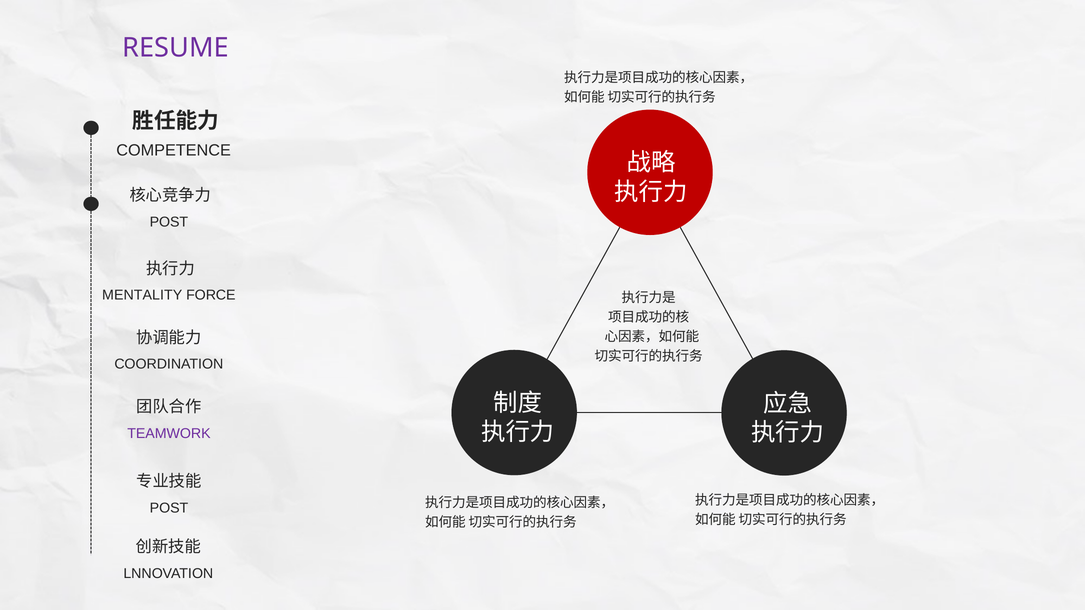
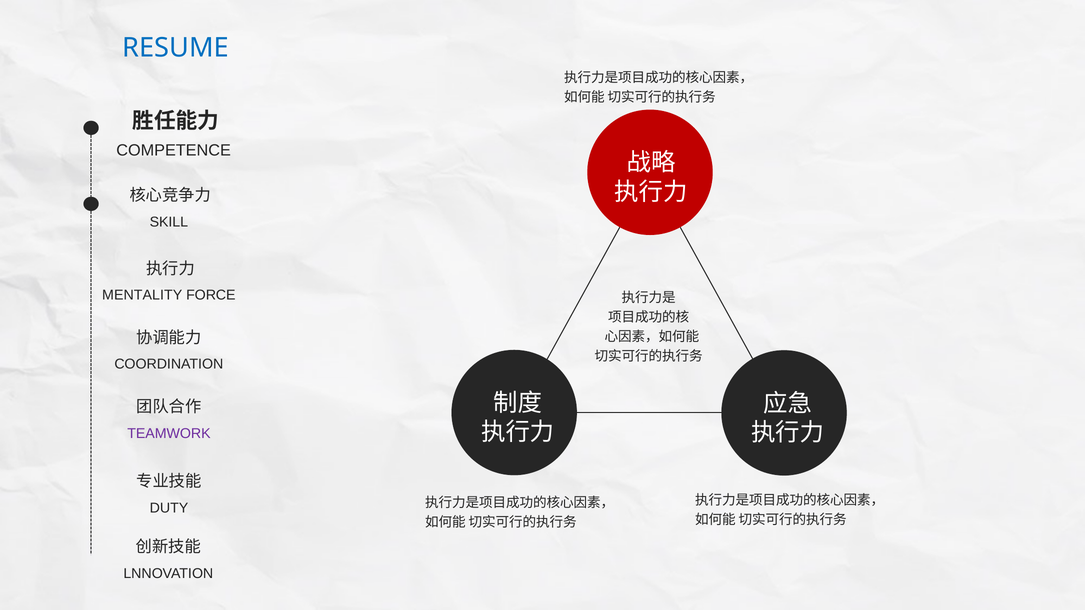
RESUME colour: purple -> blue
POST at (169, 222): POST -> SKILL
POST at (169, 508): POST -> DUTY
